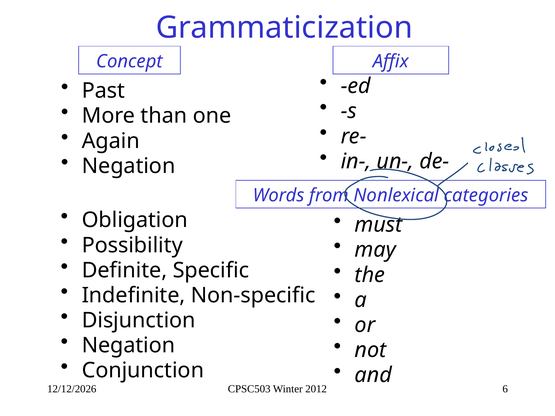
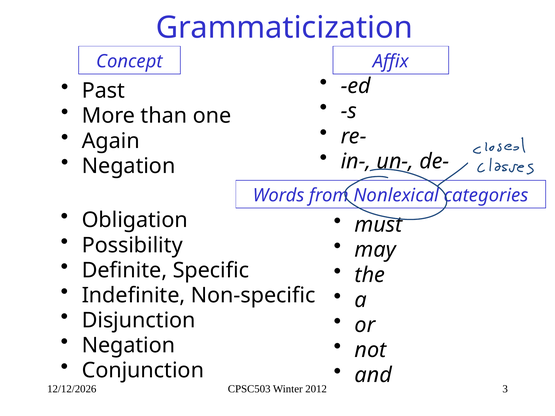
6: 6 -> 3
